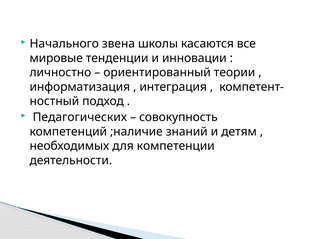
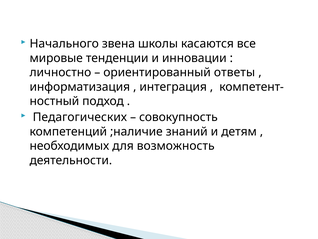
теории: теории -> ответы
компетенции: компетенции -> возможность
